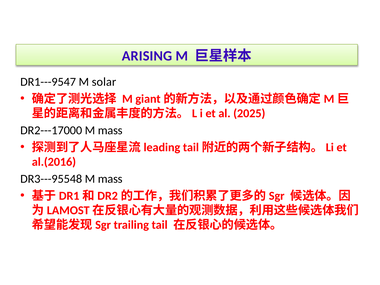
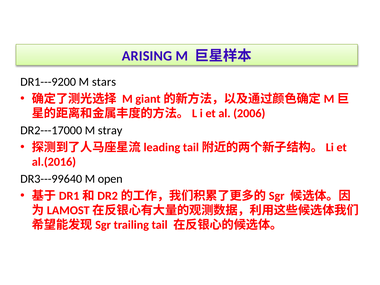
DR1---9547: DR1---9547 -> DR1---9200
solar: solar -> stars
2025: 2025 -> 2006
DR2---17000 M mass: mass -> stray
DR3---95548: DR3---95548 -> DR3---99640
mass at (110, 179): mass -> open
